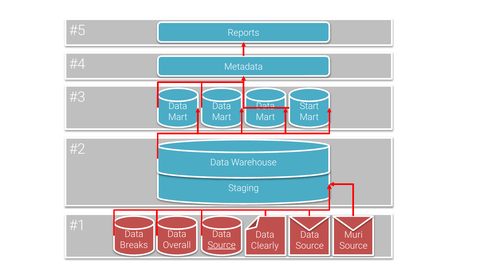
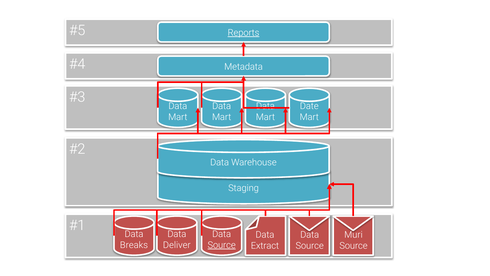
Reports underline: none -> present
Start: Start -> Date
Overall: Overall -> Deliver
Clearly: Clearly -> Extract
